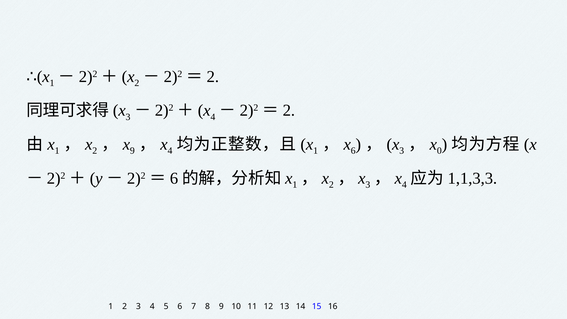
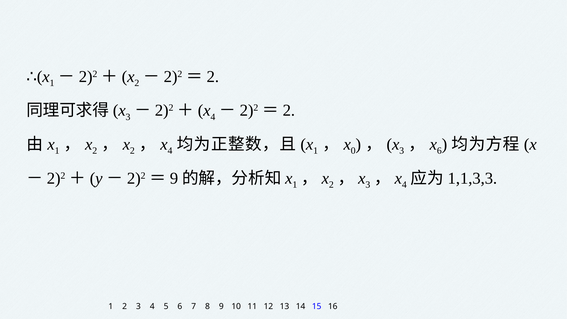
9 at (132, 151): 9 -> 2
6 at (353, 151): 6 -> 0
0 at (439, 151): 0 -> 6
6 at (174, 178): 6 -> 9
